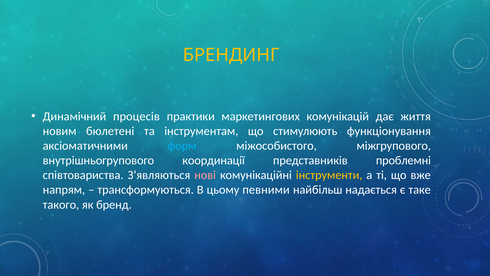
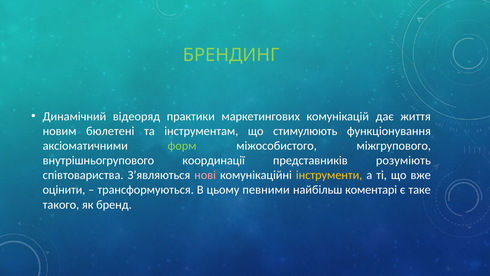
БРЕНДИНГ colour: yellow -> light green
процесів: процесів -> відеоряд
форм colour: light blue -> light green
проблемні: проблемні -> розуміють
напрям: напрям -> оцінити
надається: надається -> коментарі
